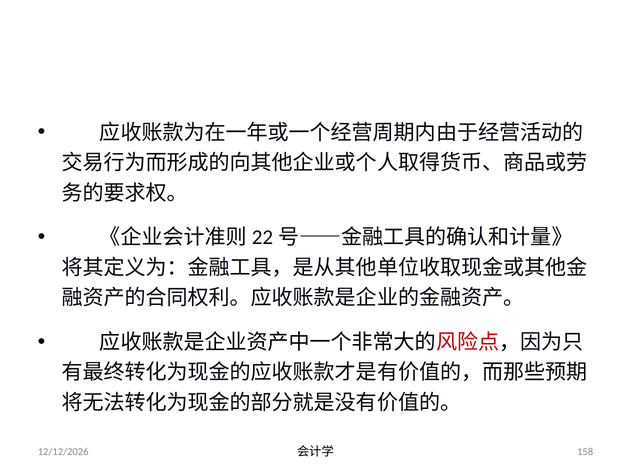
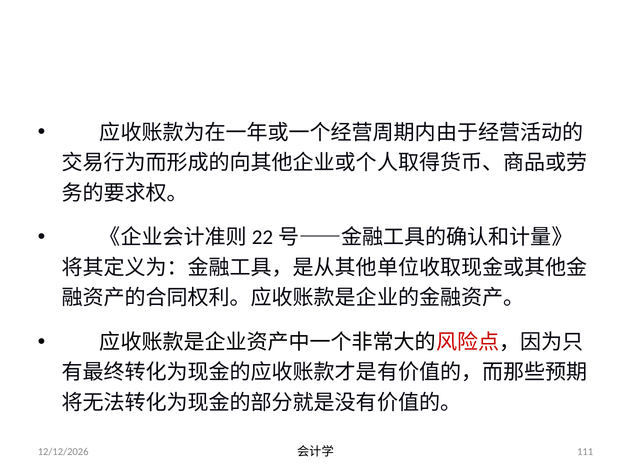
158: 158 -> 111
